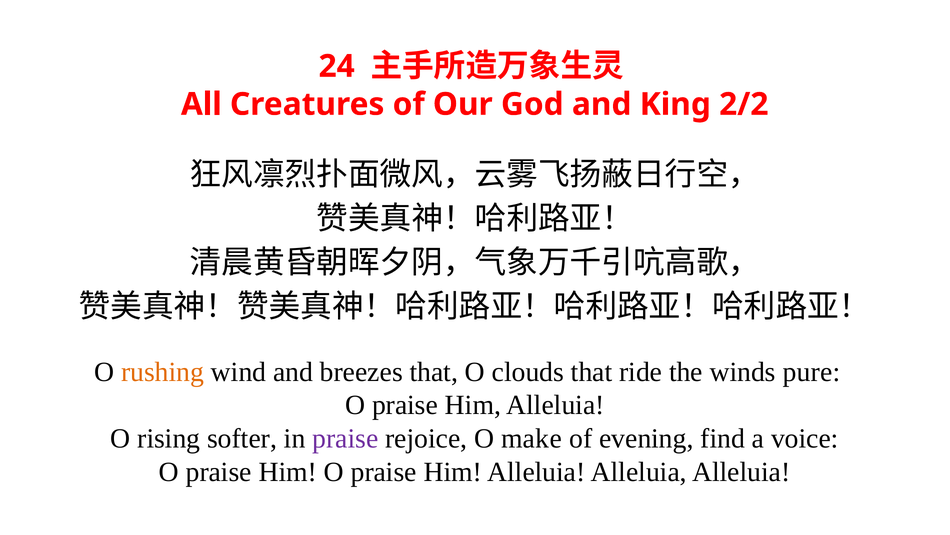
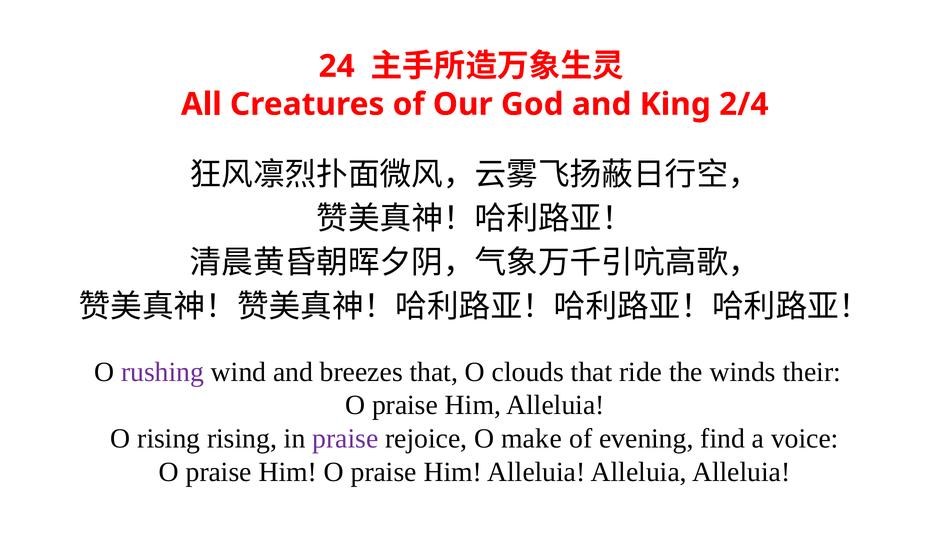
2/2: 2/2 -> 2/4
rushing colour: orange -> purple
pure: pure -> their
rising softer: softer -> rising
